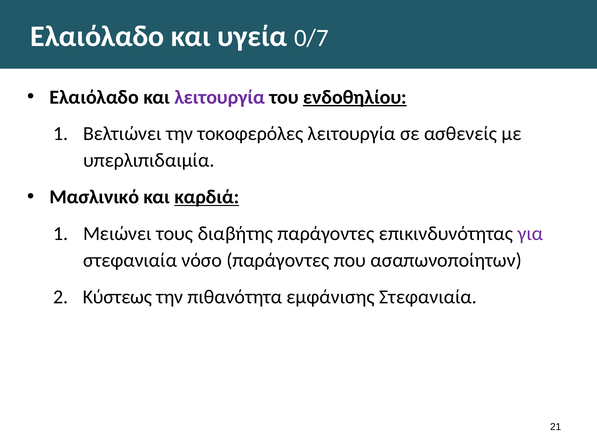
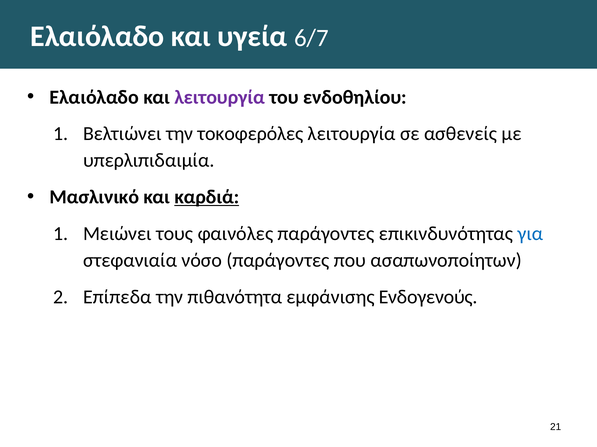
0/7: 0/7 -> 6/7
ενδοθηλίου underline: present -> none
διαβήτης: διαβήτης -> φαινόλες
για colour: purple -> blue
Κύστεως: Κύστεως -> Επίπεδα
εμφάνισης Στεφανιαία: Στεφανιαία -> Ενδογενούς
